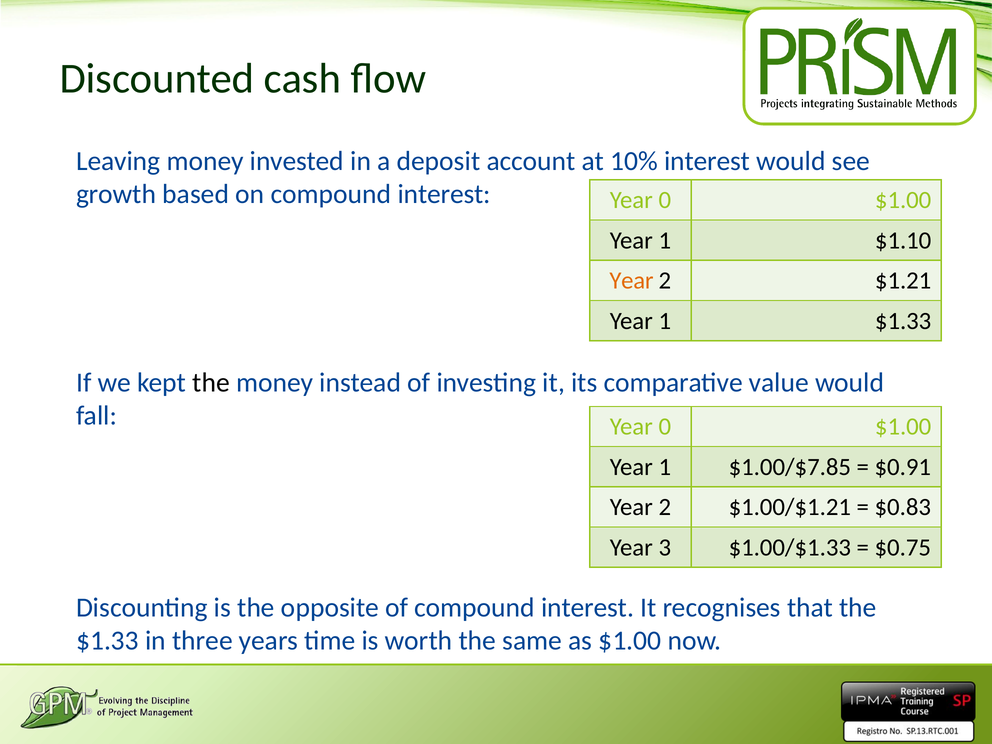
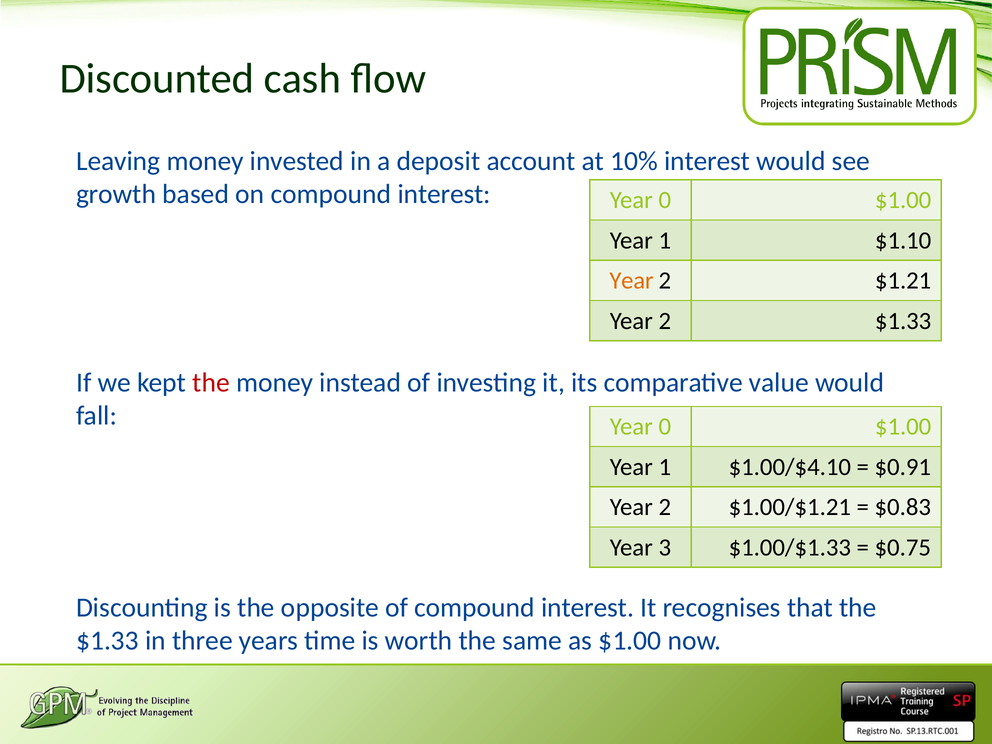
1 at (665, 321): 1 -> 2
the at (211, 383) colour: black -> red
$1.00/$7.85: $1.00/$7.85 -> $1.00/$4.10
